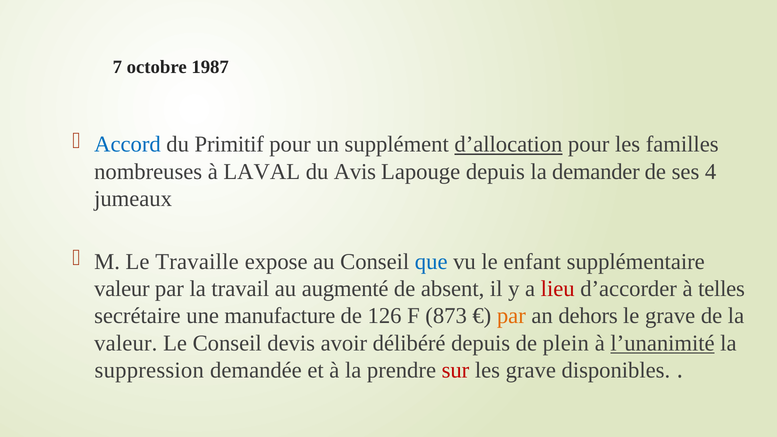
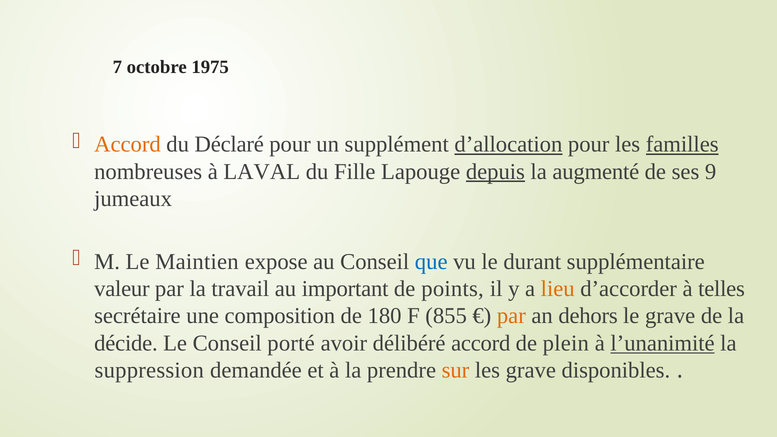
1987: 1987 -> 1975
Accord at (127, 144) colour: blue -> orange
Primitif: Primitif -> Déclaré
familles underline: none -> present
Avis: Avis -> Fille
depuis at (495, 172) underline: none -> present
demander: demander -> augmenté
4: 4 -> 9
Travaille: Travaille -> Maintien
enfant: enfant -> durant
augmenté: augmenté -> important
absent: absent -> points
lieu colour: red -> orange
manufacture: manufacture -> composition
126: 126 -> 180
873: 873 -> 855
valeur at (126, 343): valeur -> décide
devis: devis -> porté
délibéré depuis: depuis -> accord
sur colour: red -> orange
